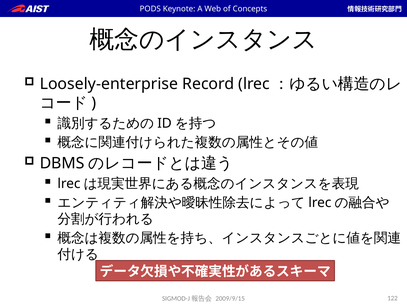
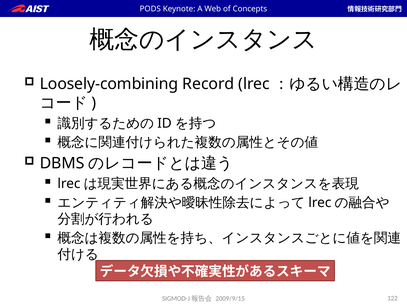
Loosely-enterprise: Loosely-enterprise -> Loosely-combining
